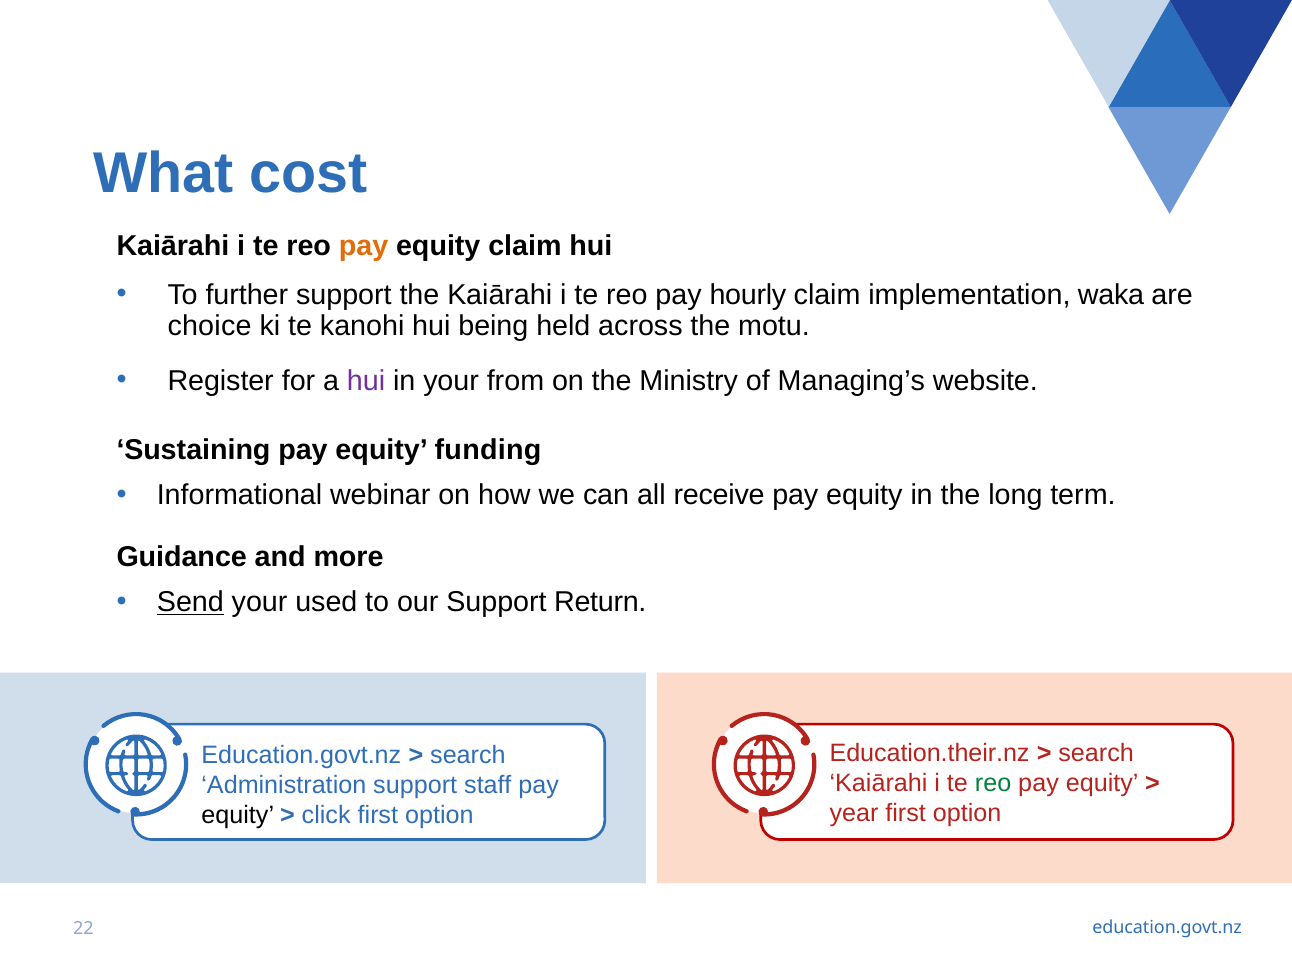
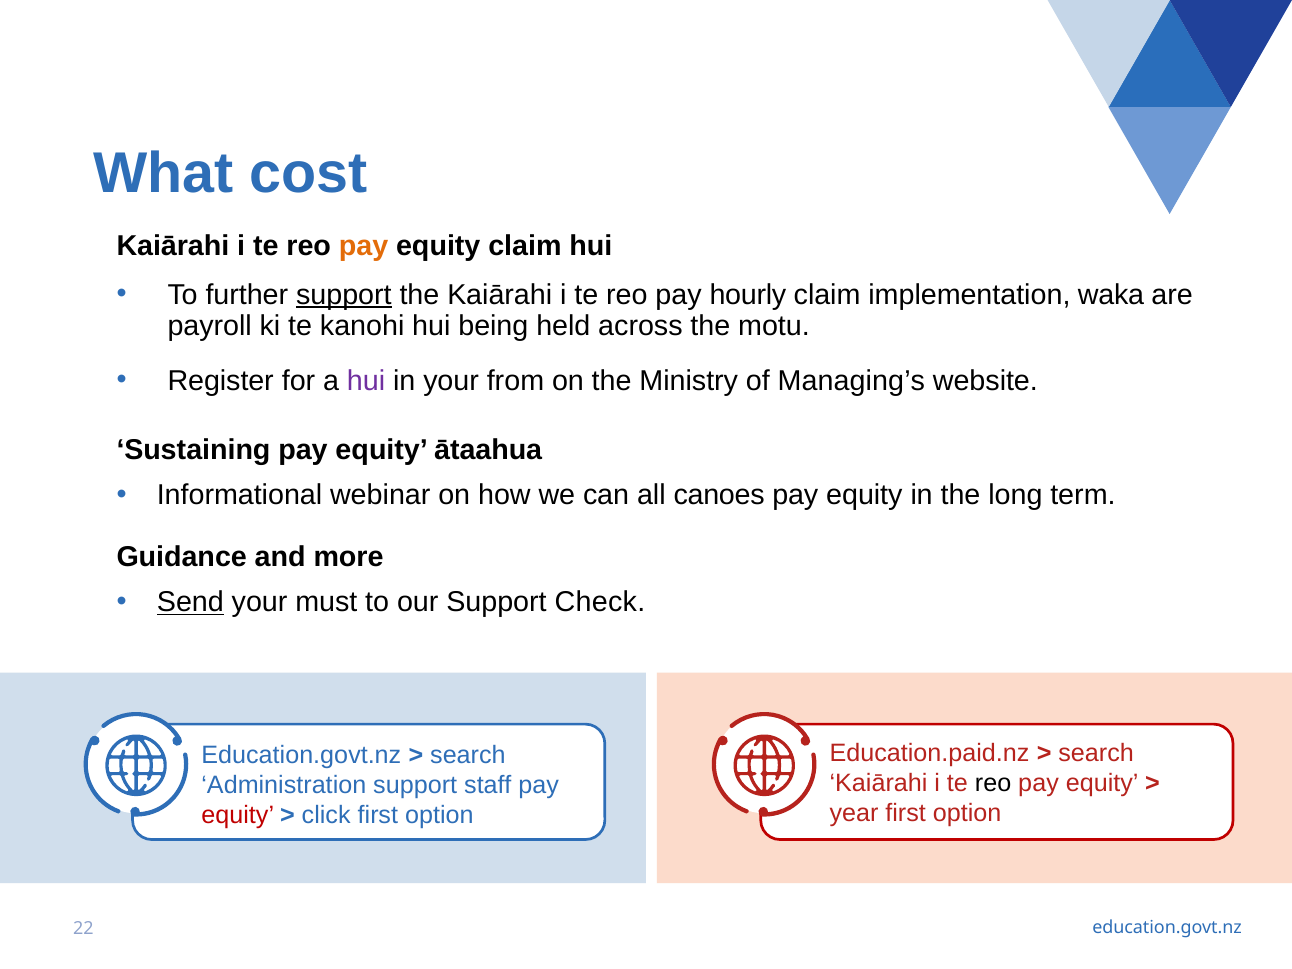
support at (344, 295) underline: none -> present
choice: choice -> payroll
funding: funding -> ātaahua
receive: receive -> canoes
used: used -> must
Return: Return -> Check
Education.their.nz: Education.their.nz -> Education.paid.nz
reo at (993, 783) colour: green -> black
equity at (238, 815) colour: black -> red
